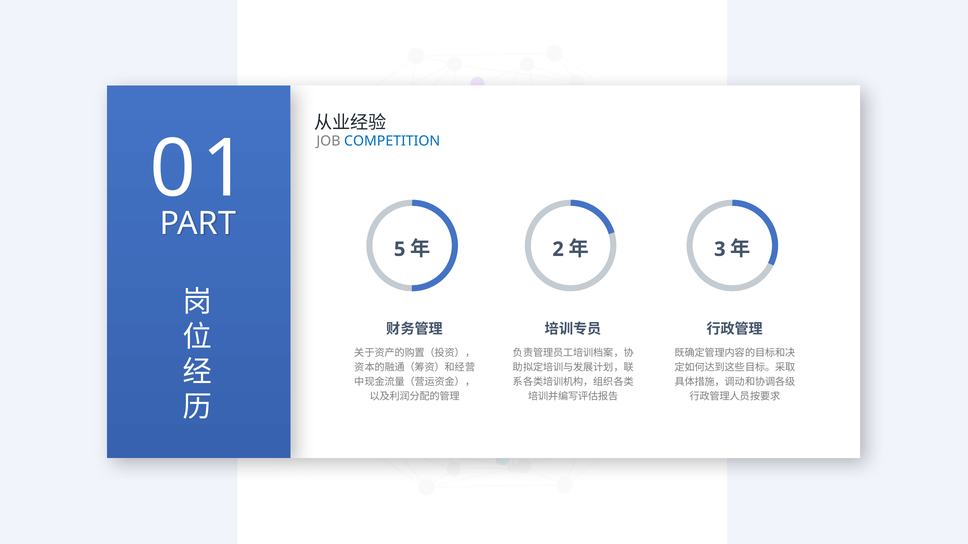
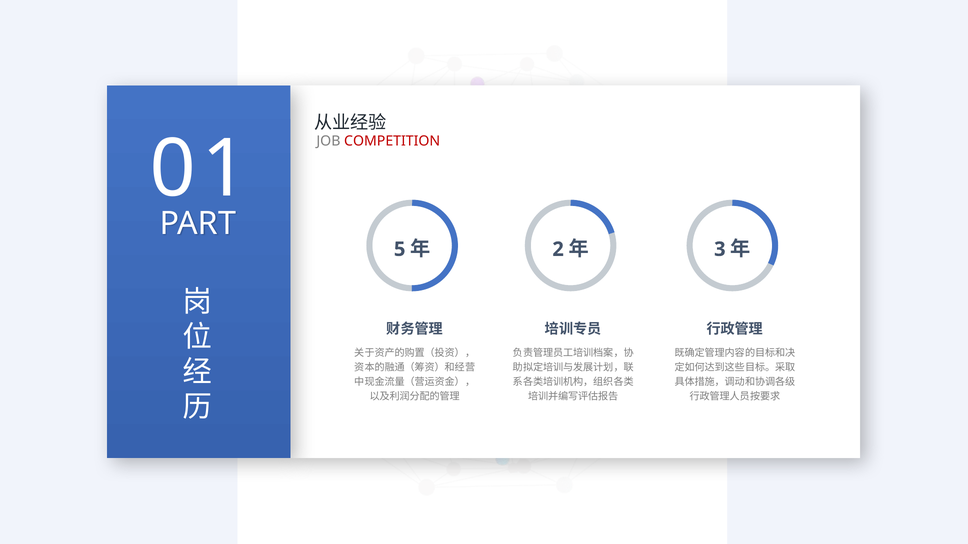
COMPETITION colour: blue -> red
